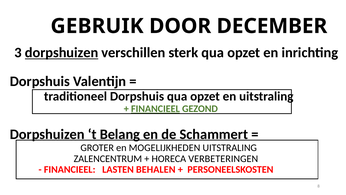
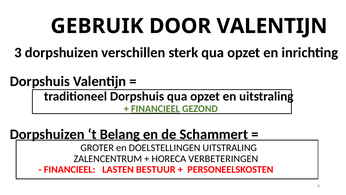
DOOR DECEMBER: DECEMBER -> VALENTIJN
dorpshuizen at (62, 53) underline: present -> none
MOGELIJKHEDEN: MOGELIJKHEDEN -> DOELSTELLINGEN
BEHALEN: BEHALEN -> BESTUUR
